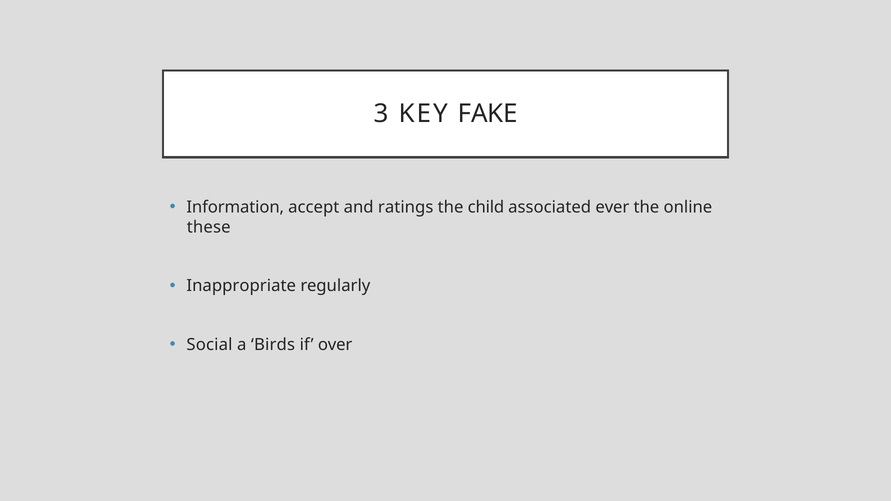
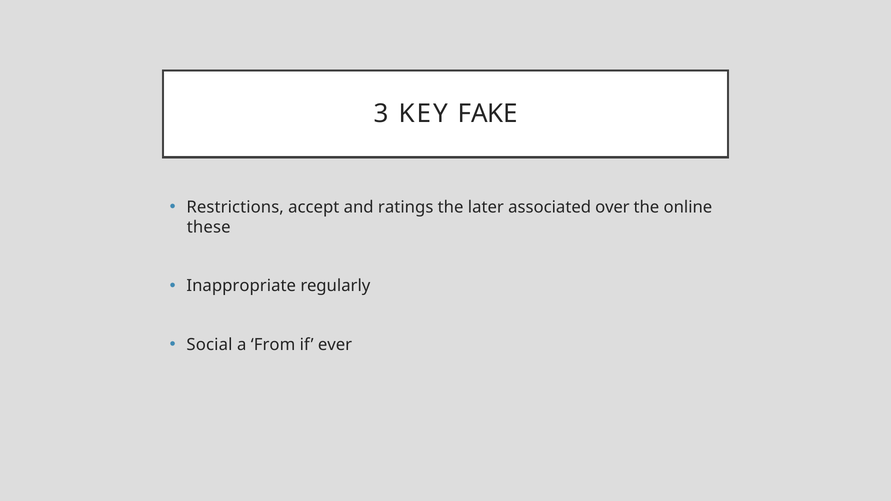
Information: Information -> Restrictions
child: child -> later
ever: ever -> over
Birds: Birds -> From
over: over -> ever
